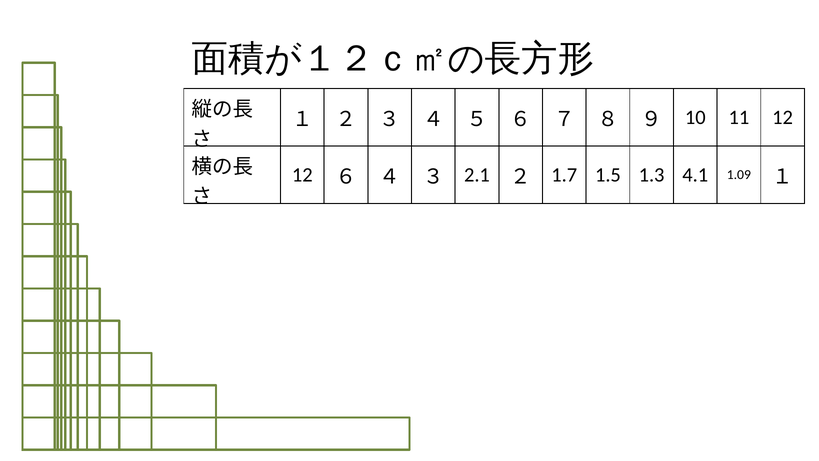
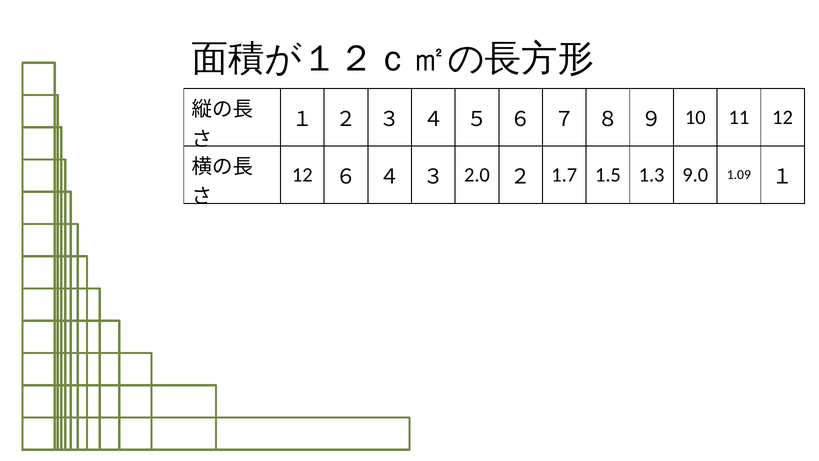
2.1: 2.1 -> 2.0
4.1: 4.1 -> 9.0
